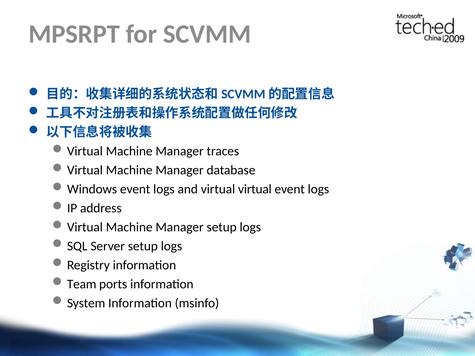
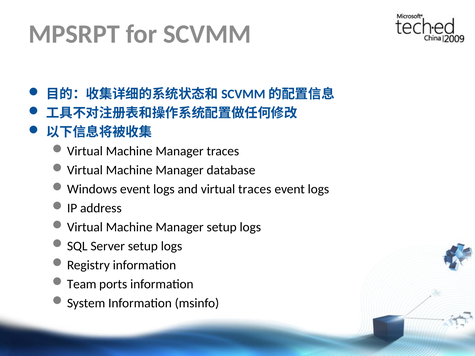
virtual virtual: virtual -> traces
